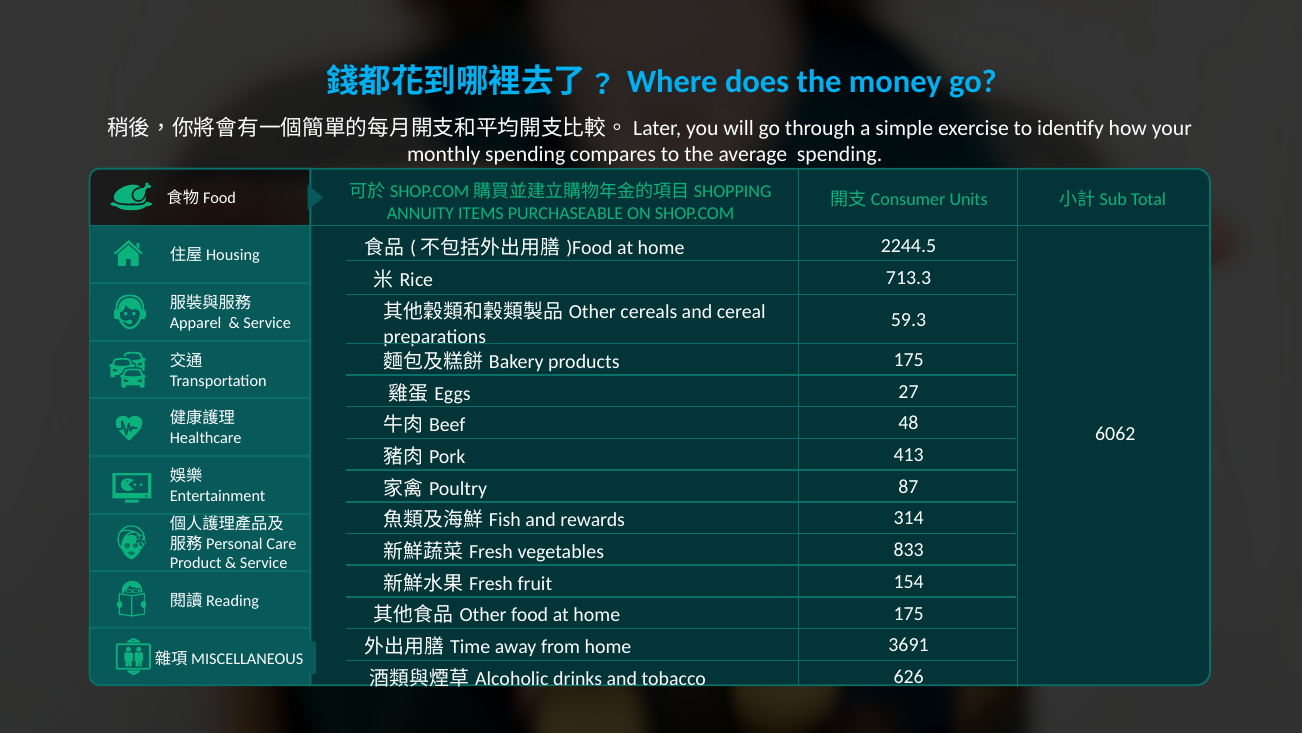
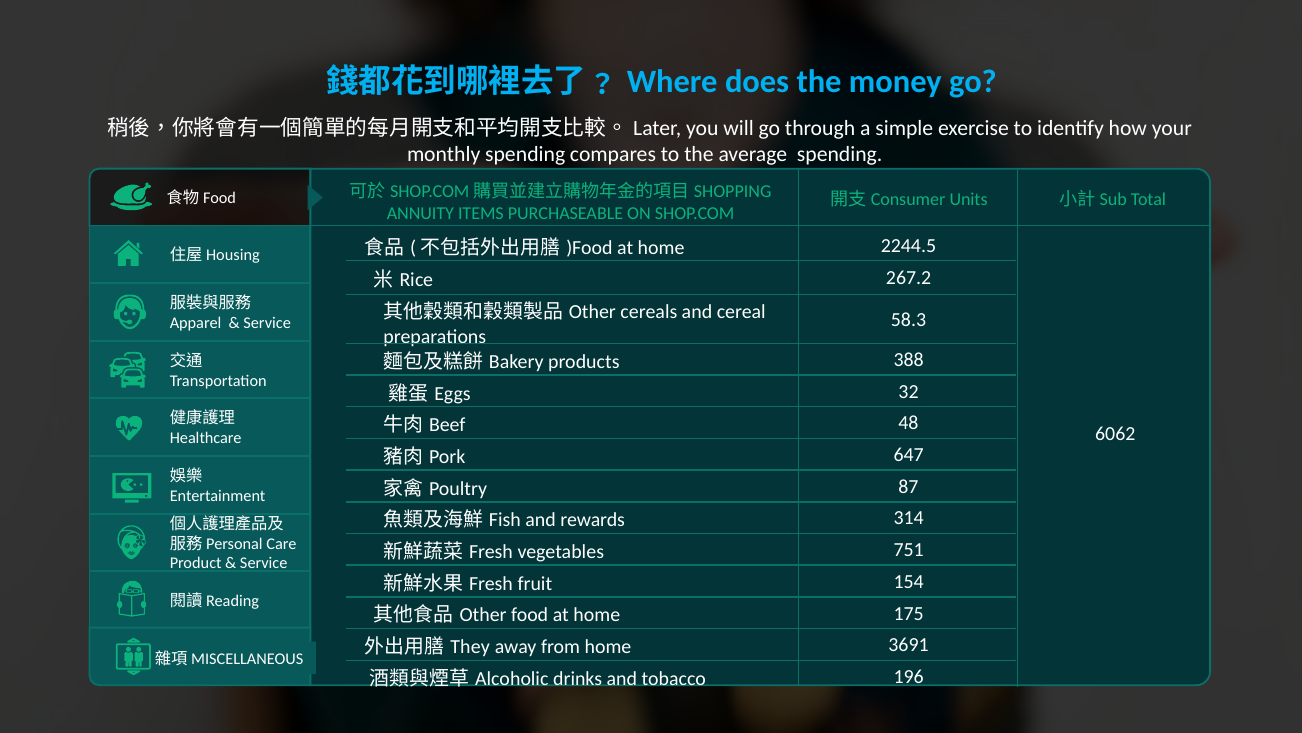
713.3: 713.3 -> 267.2
59.3: 59.3 -> 58.3
products 175: 175 -> 388
27: 27 -> 32
413: 413 -> 647
833: 833 -> 751
Time: Time -> They
626: 626 -> 196
